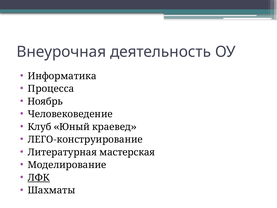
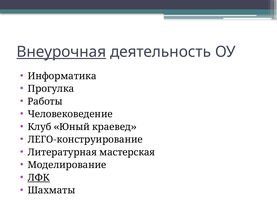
Внеурочная underline: none -> present
Процесса: Процесса -> Прогулка
Ноябрь: Ноябрь -> Работы
